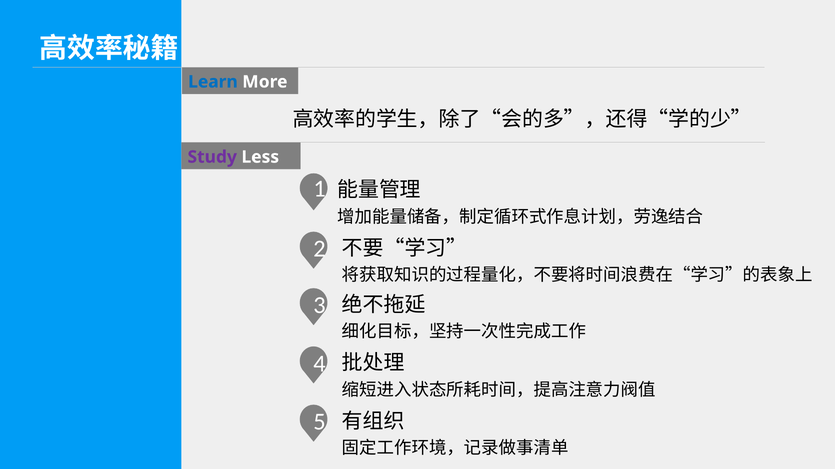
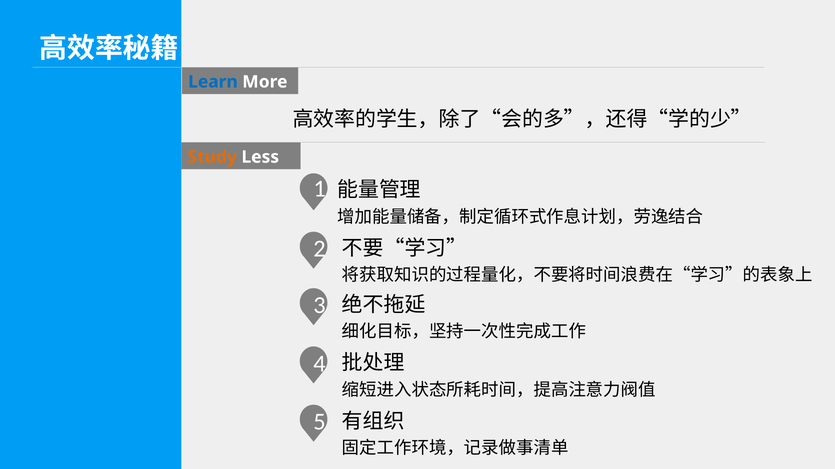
Study colour: purple -> orange
